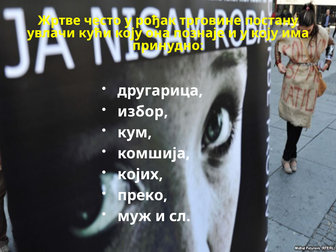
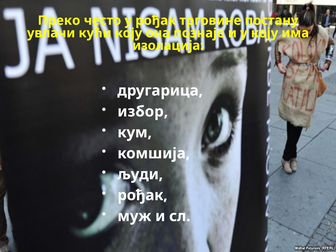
Жртве: Жртве -> Преко
принудно: принудно -> изолација
којих: којих -> људи
преко at (142, 195): преко -> рођак
